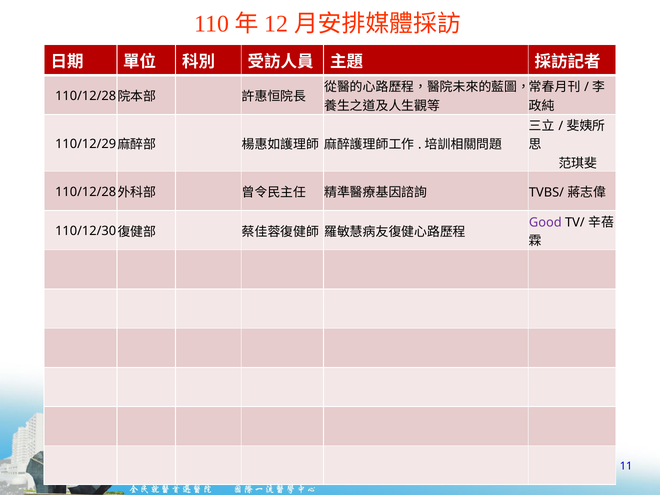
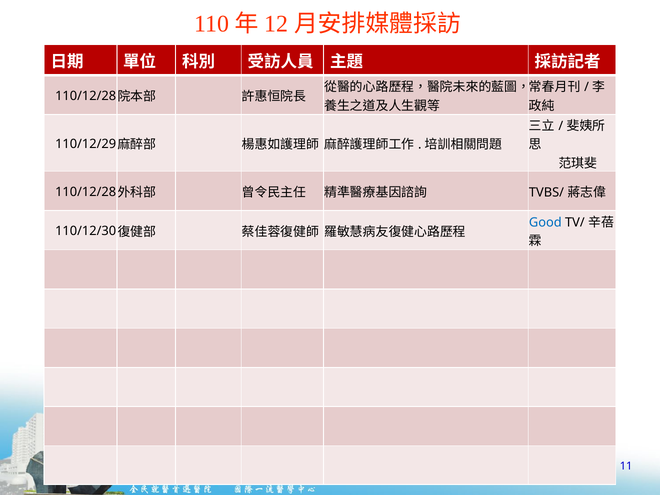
Good colour: purple -> blue
